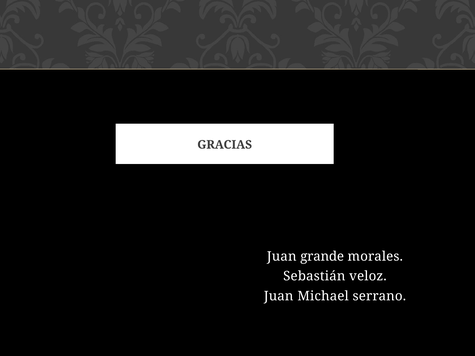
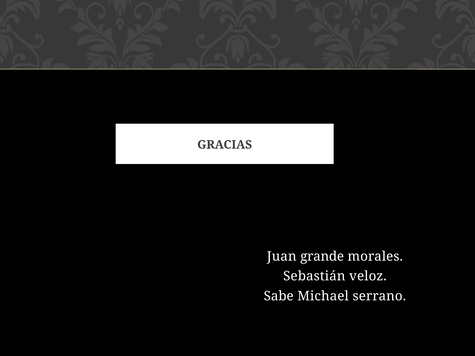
Juan at (279, 296): Juan -> Sabe
